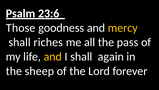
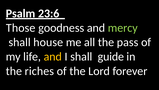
mercy colour: yellow -> light green
riches: riches -> house
again: again -> guide
sheep: sheep -> riches
